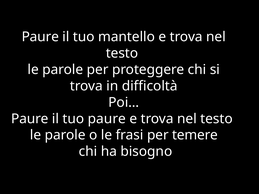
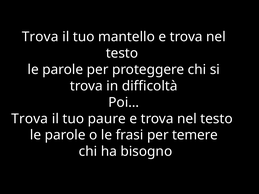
Paure at (40, 37): Paure -> Trova
Paure at (30, 119): Paure -> Trova
